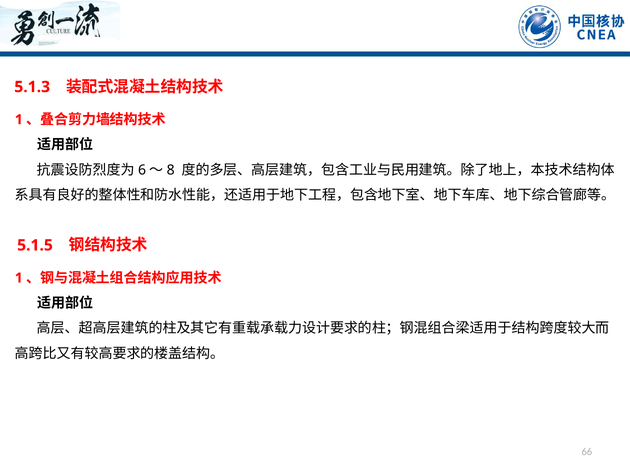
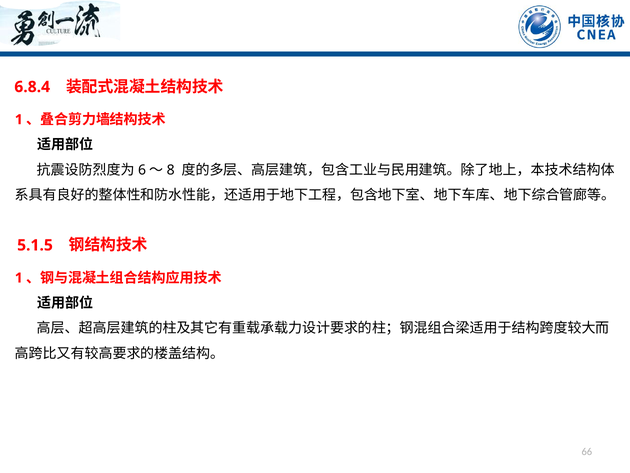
5.1.3: 5.1.3 -> 6.8.4
